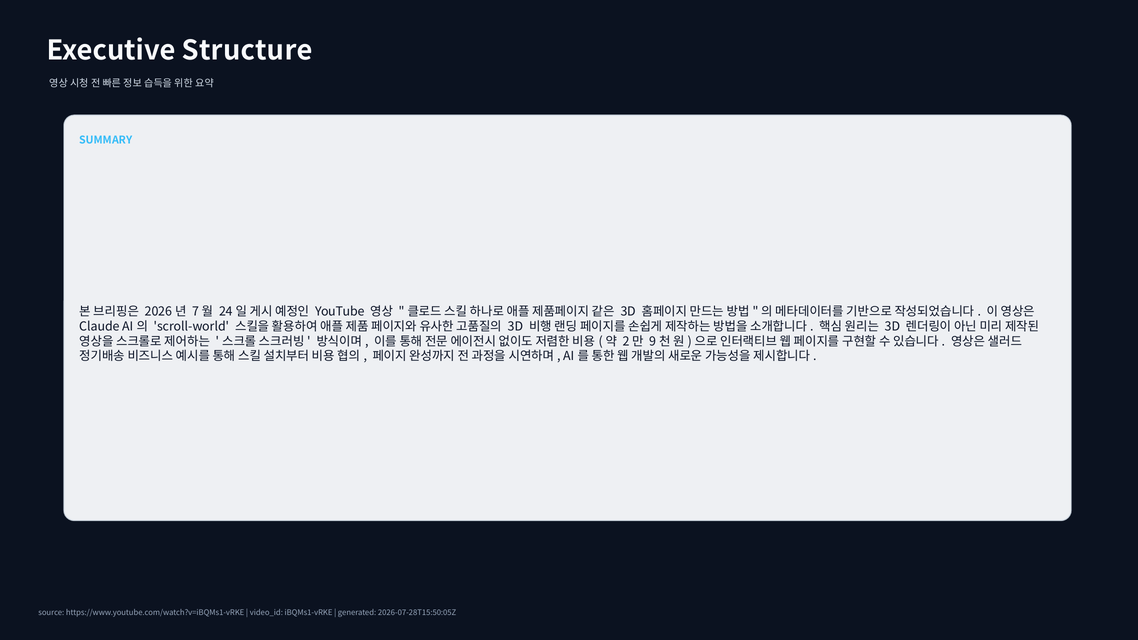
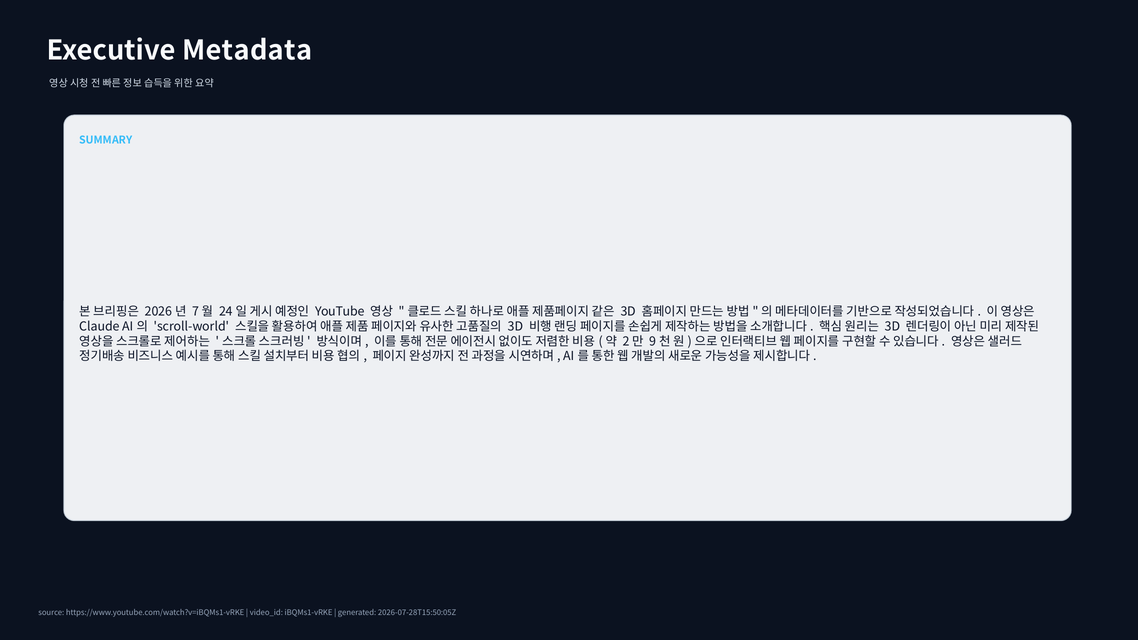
Structure: Structure -> Metadata
